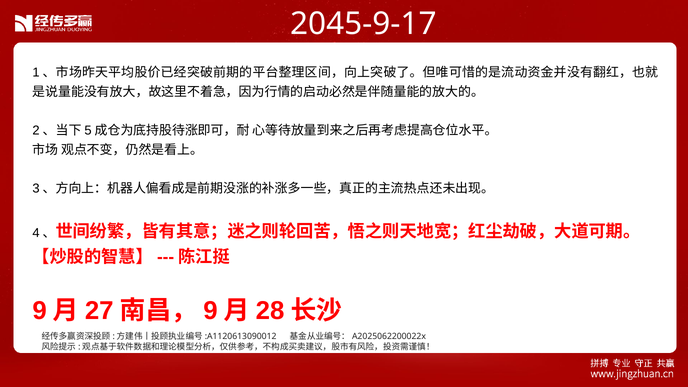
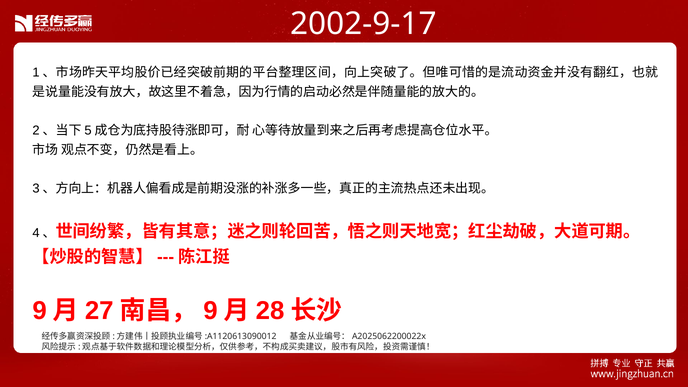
2045-9-17: 2045-9-17 -> 2002-9-17
